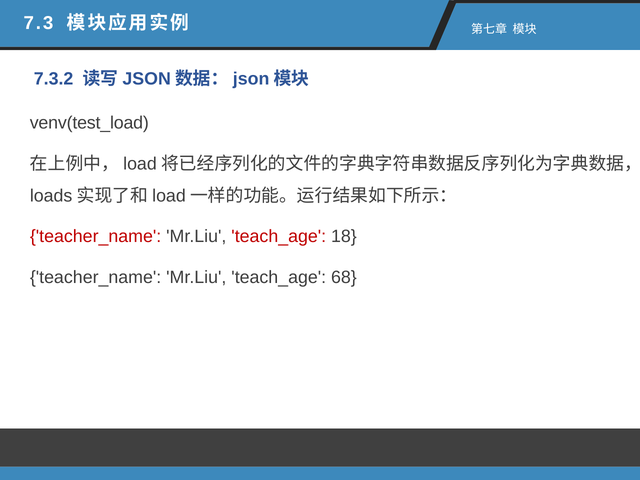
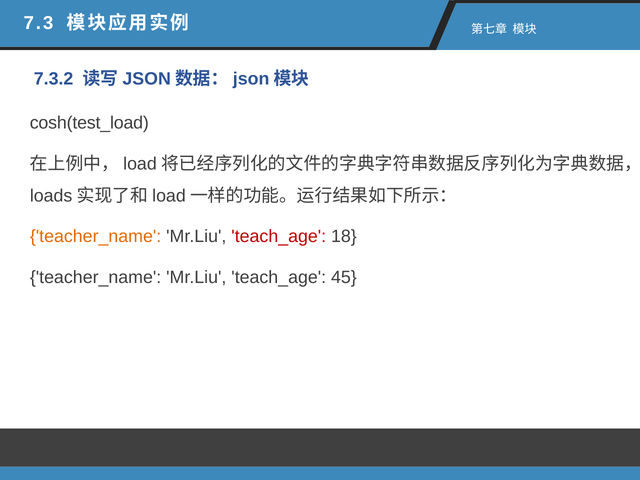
venv(test_load: venv(test_load -> cosh(test_load
teacher_name at (96, 237) colour: red -> orange
68: 68 -> 45
